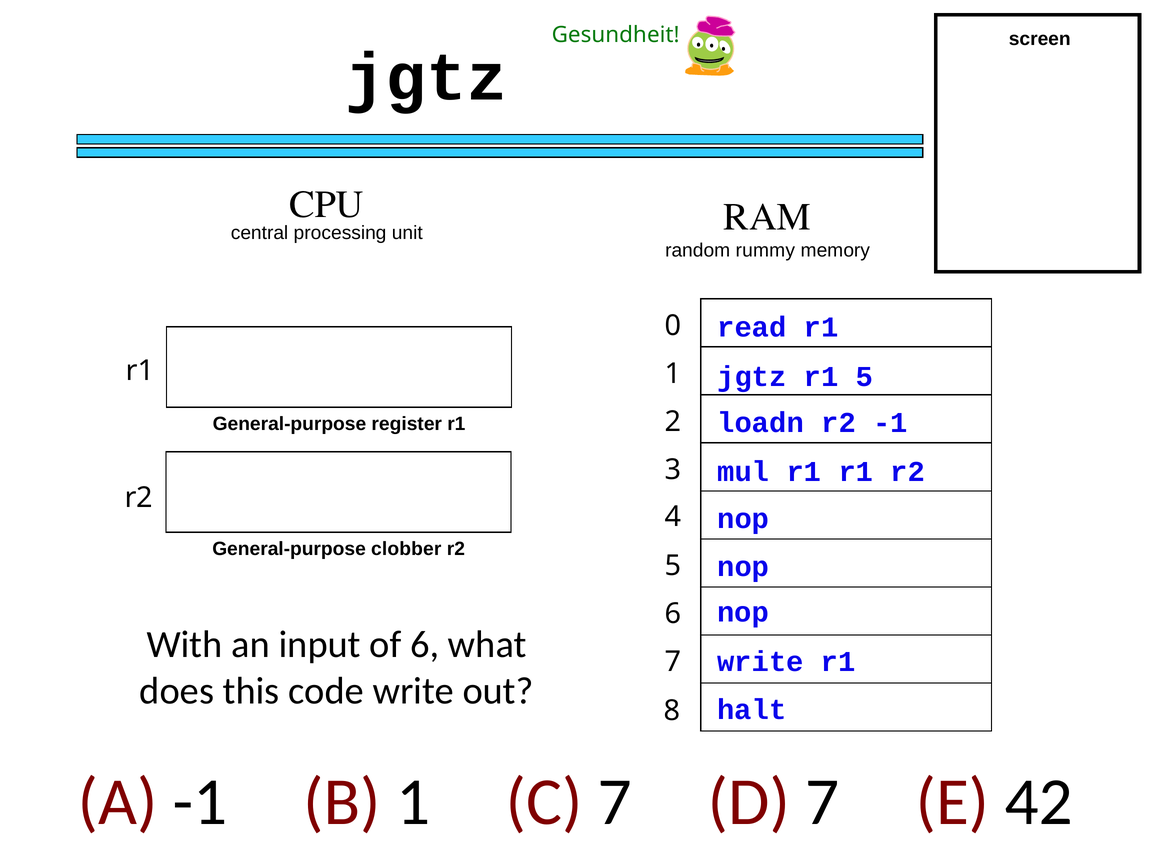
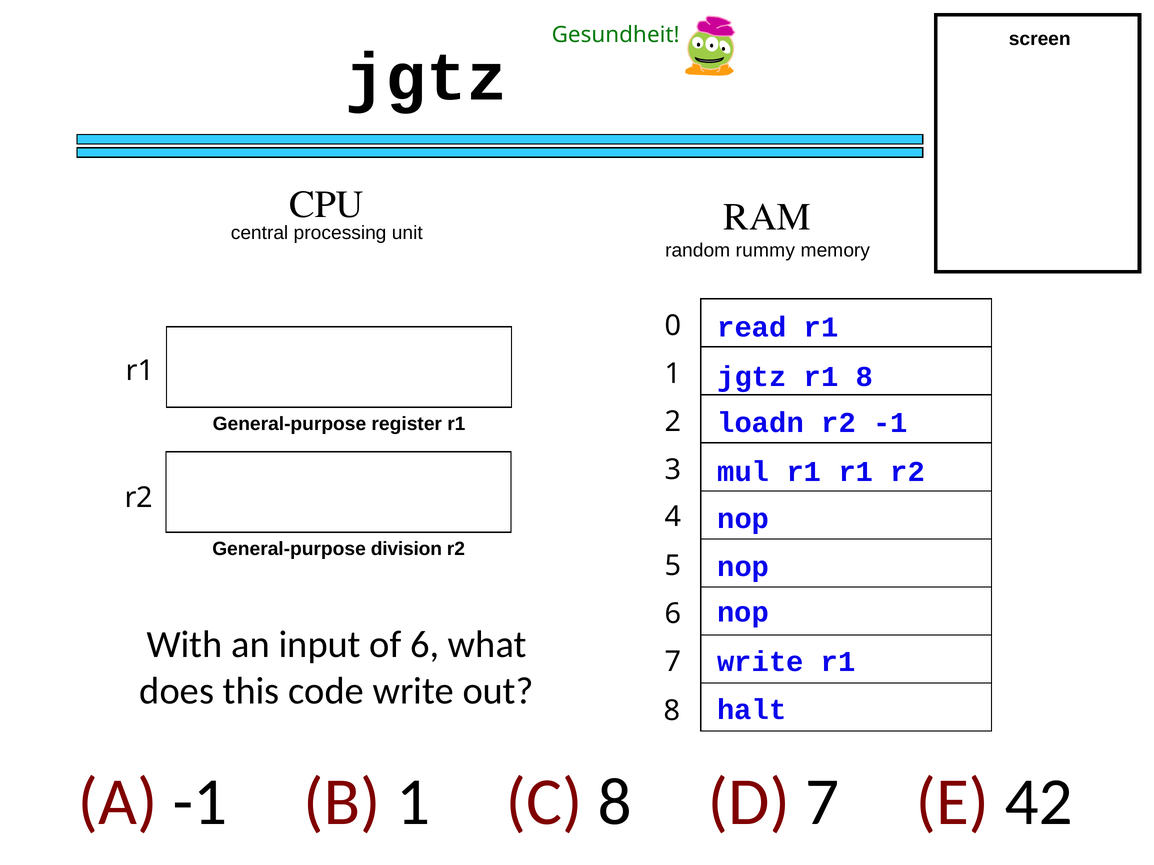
r1 5: 5 -> 8
clobber: clobber -> division
C 7: 7 -> 8
